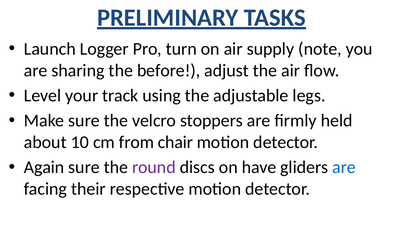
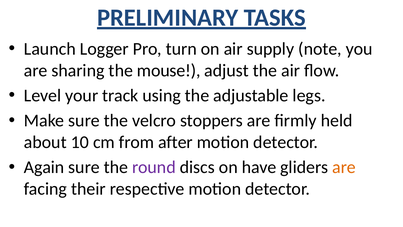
before: before -> mouse
chair: chair -> after
are at (344, 167) colour: blue -> orange
